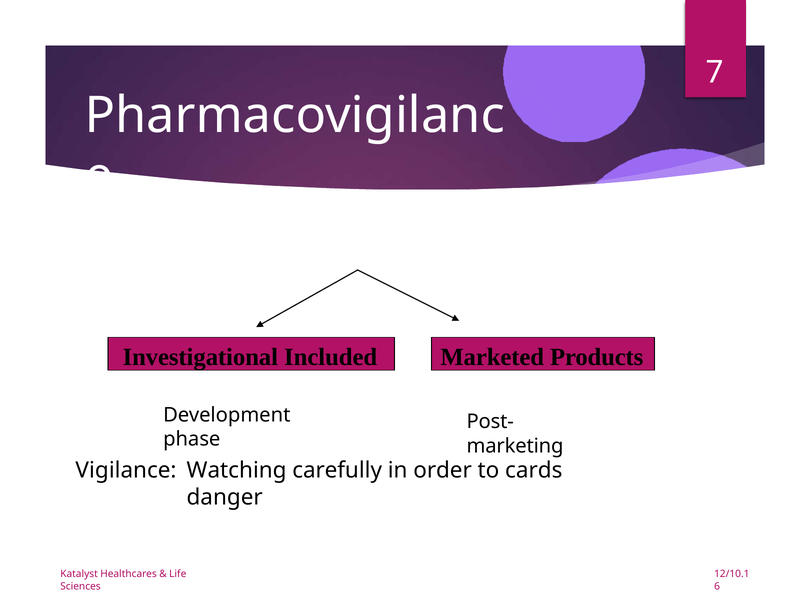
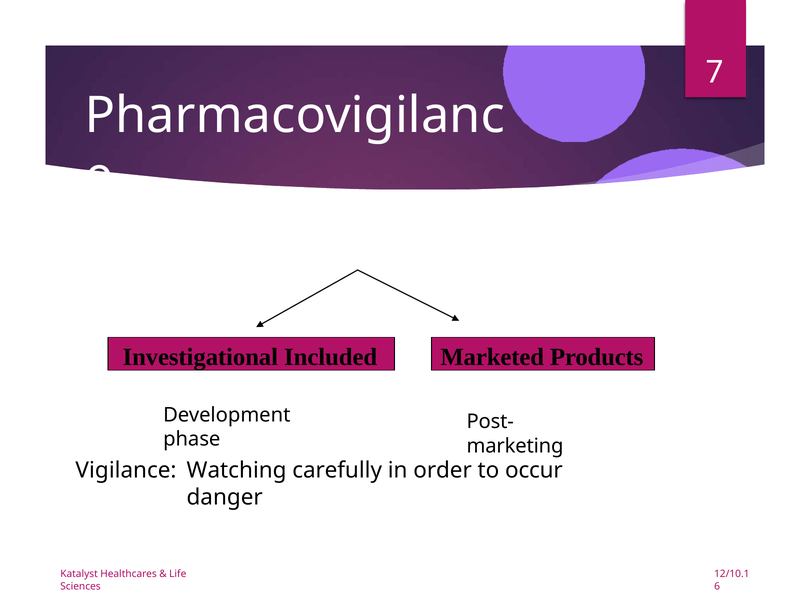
cards: cards -> occur
